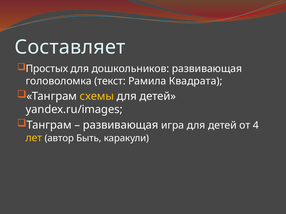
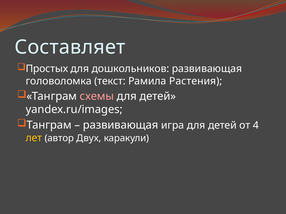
Квадрата: Квадрата -> Растения
схемы colour: yellow -> pink
Быть: Быть -> Двух
